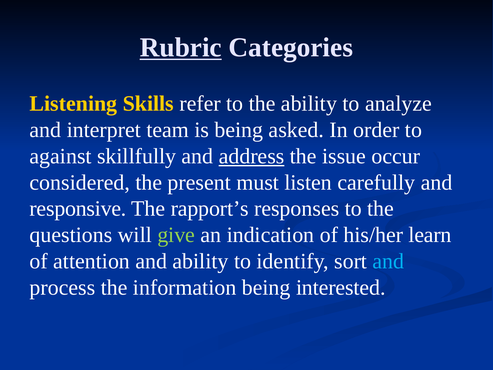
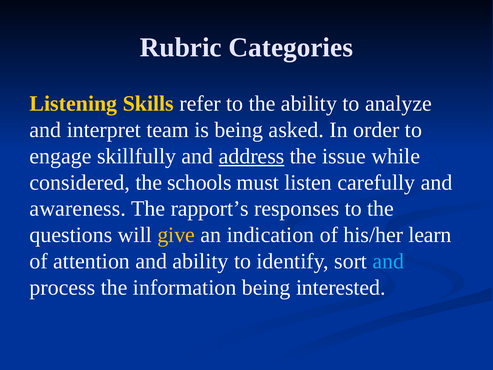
Rubric underline: present -> none
against: against -> engage
occur: occur -> while
present: present -> schools
responsive: responsive -> awareness
give colour: light green -> yellow
